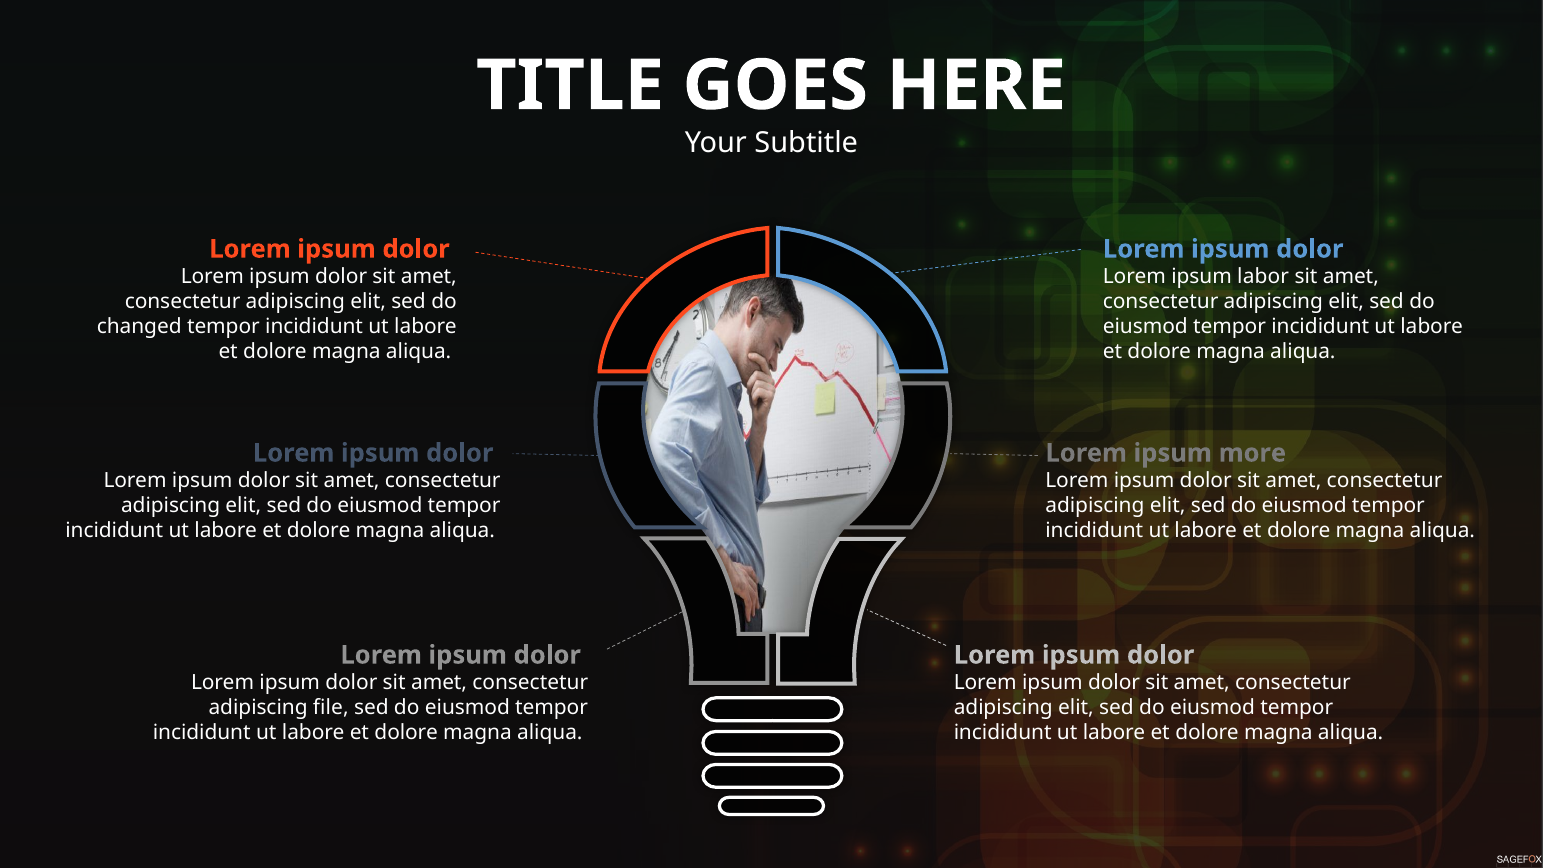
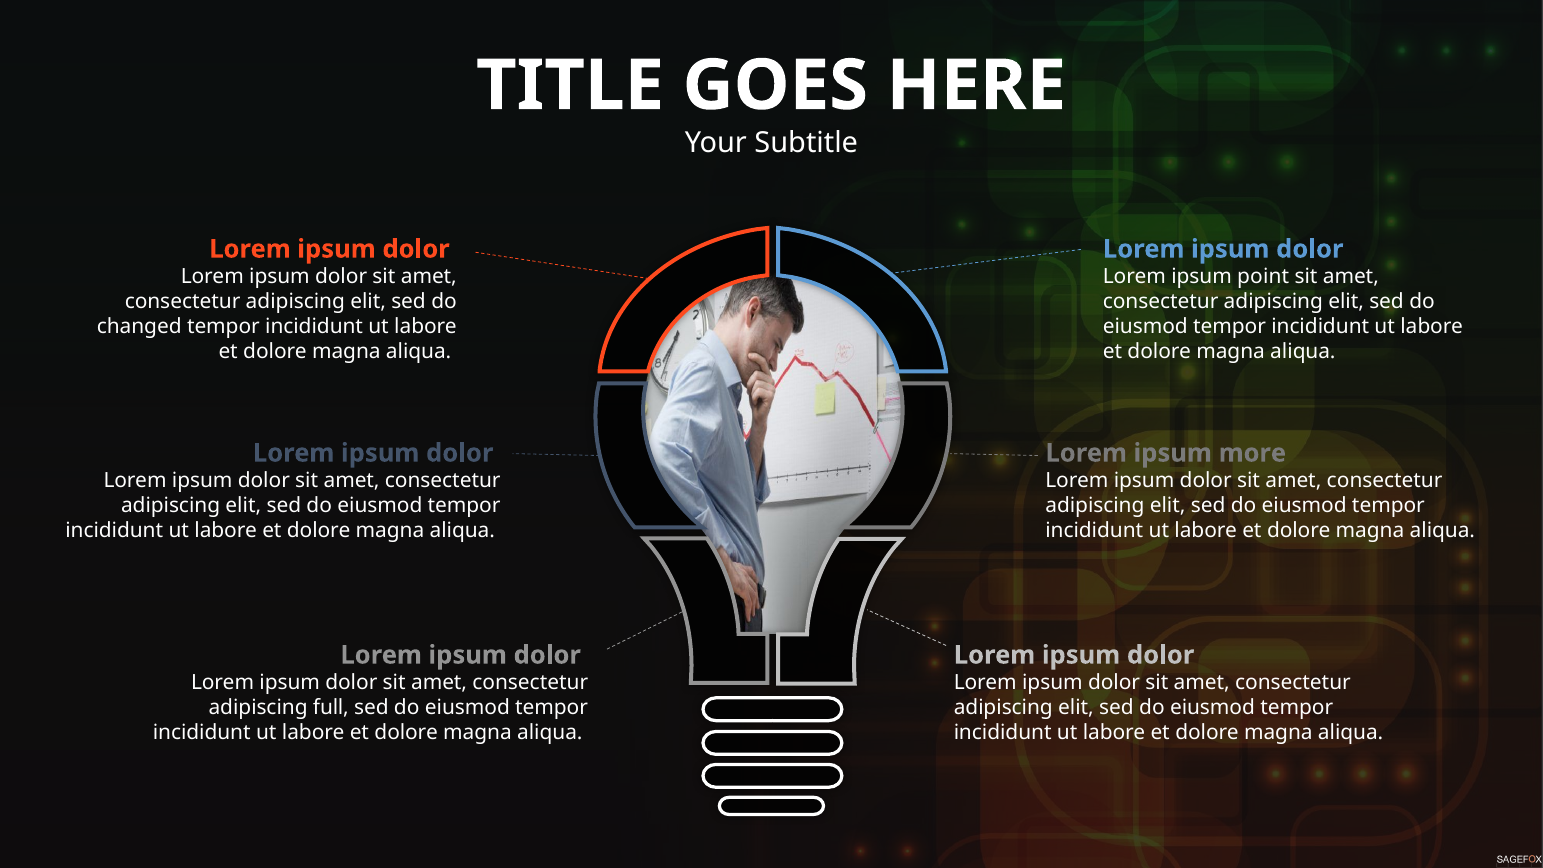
labor: labor -> point
file: file -> full
